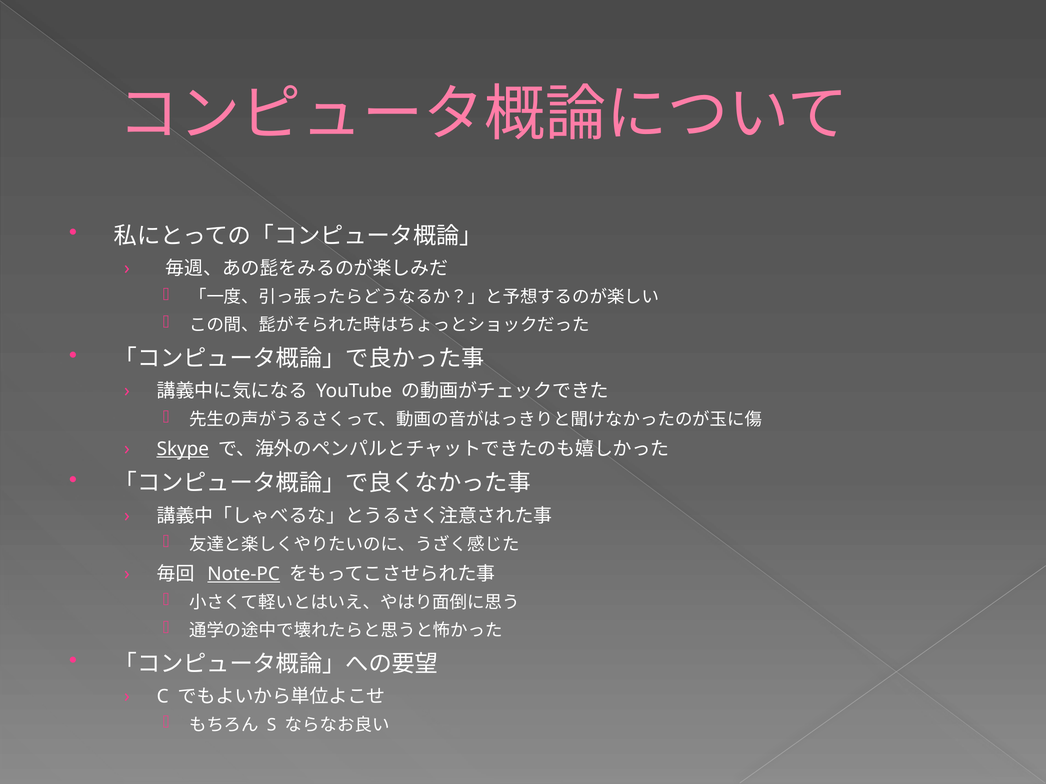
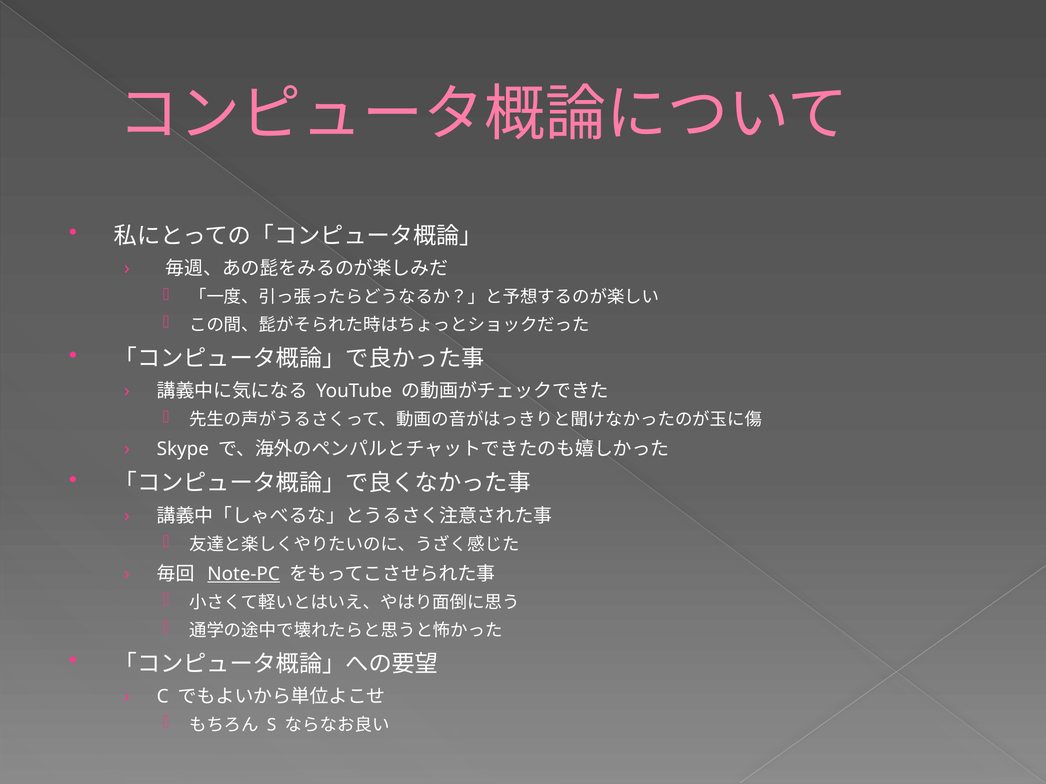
Skype underline: present -> none
